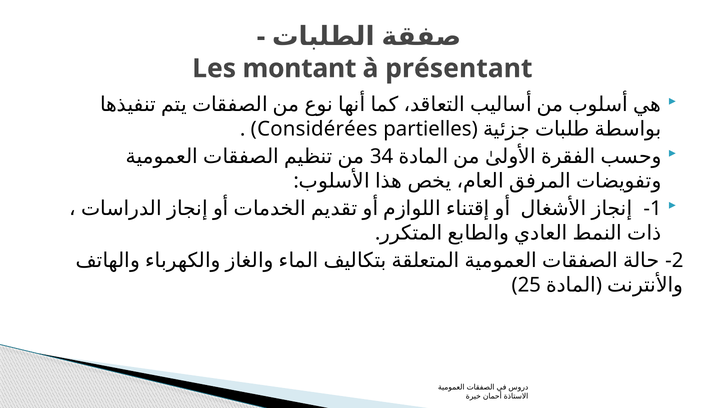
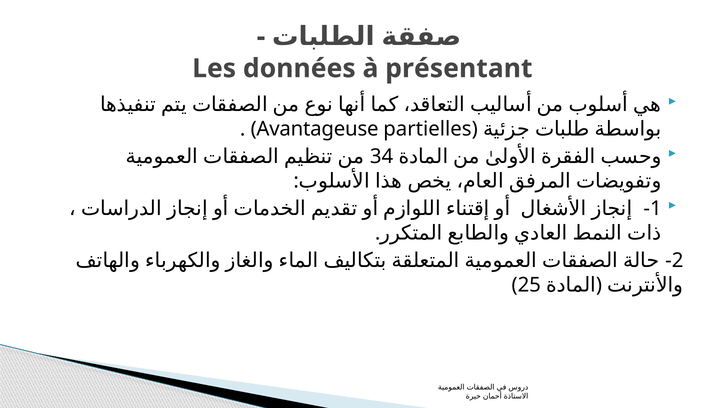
montant: montant -> données
Considérées: Considérées -> Avantageuse
